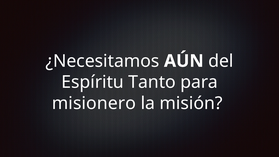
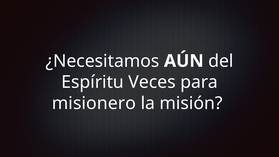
Tanto: Tanto -> Veces
